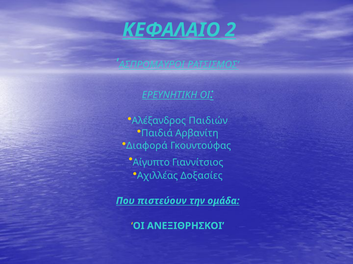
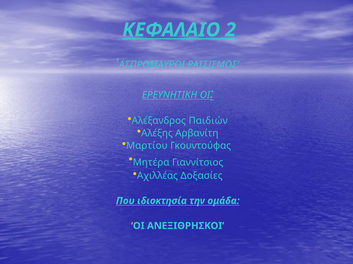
Παιδιά: Παιδιά -> Αλέξης
Διαφορά: Διαφορά -> Μαρτίου
Αίγυπτο: Αίγυπτο -> Μητέρα
πιστεύουν: πιστεύουν -> ιδιοκτησία
